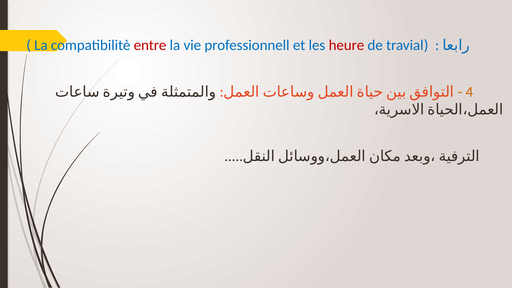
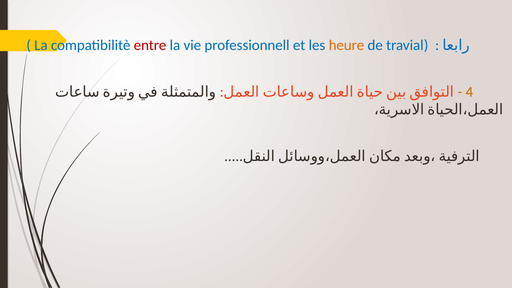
heure colour: red -> orange
